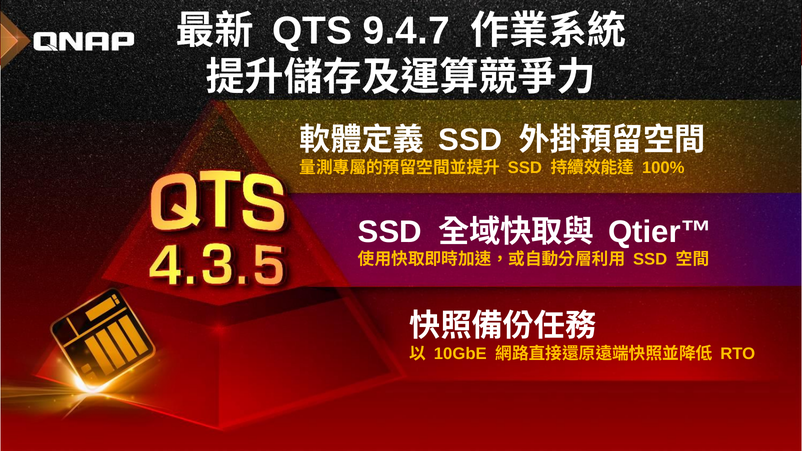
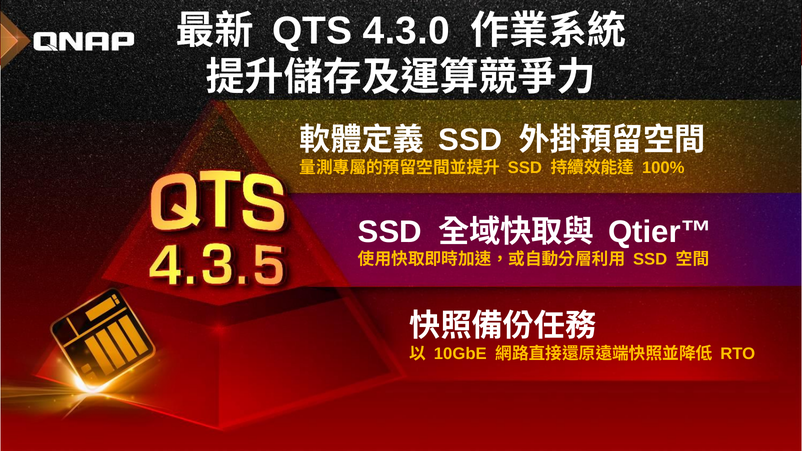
9.4.7: 9.4.7 -> 4.3.0
